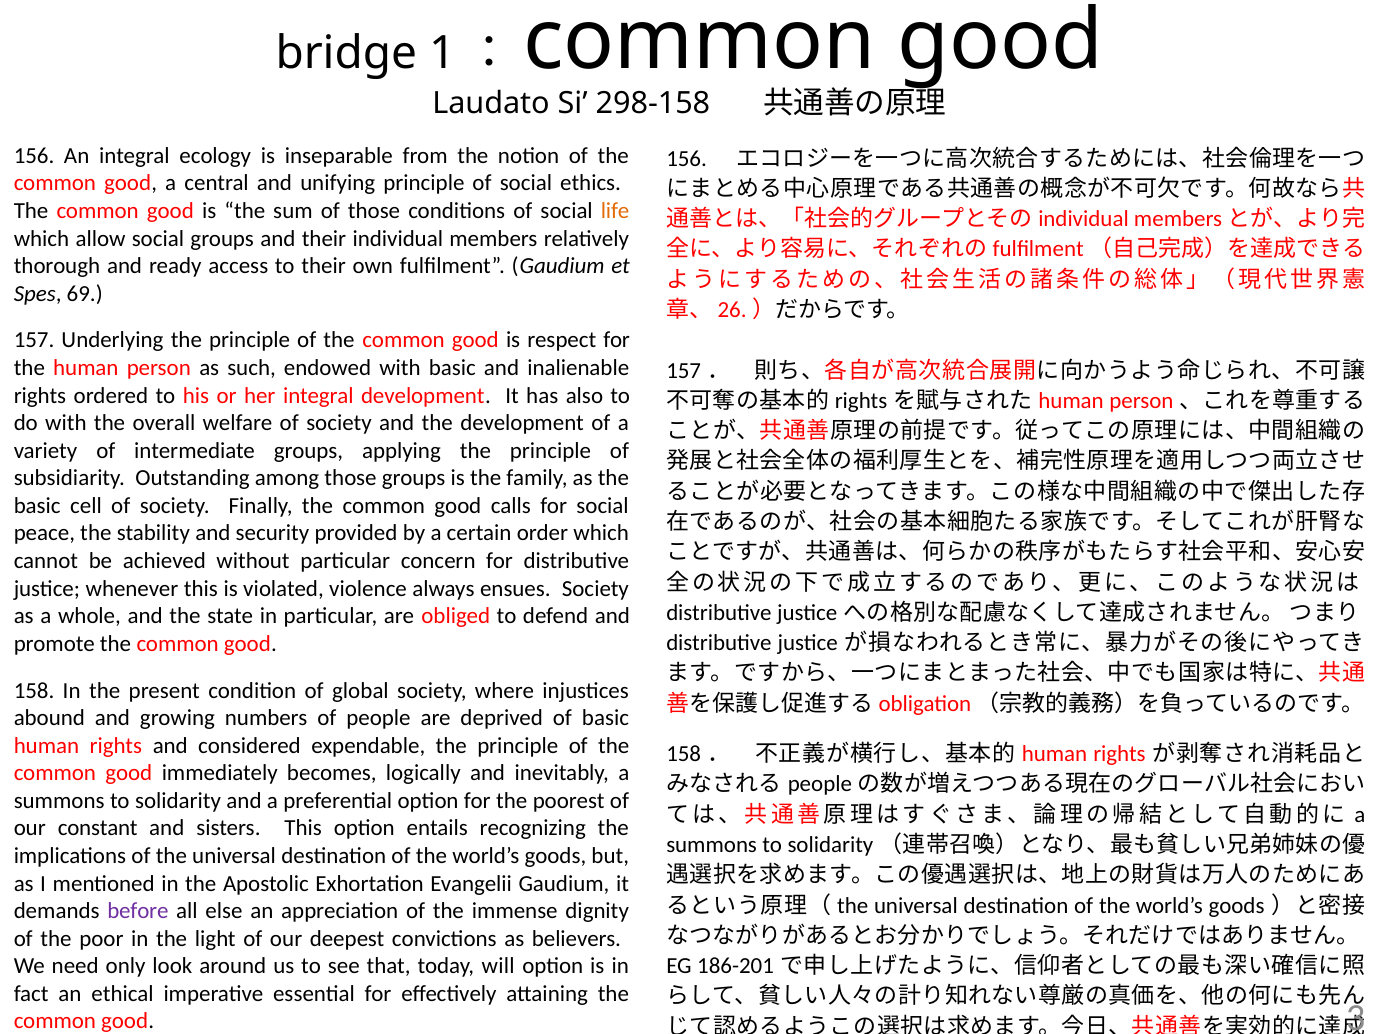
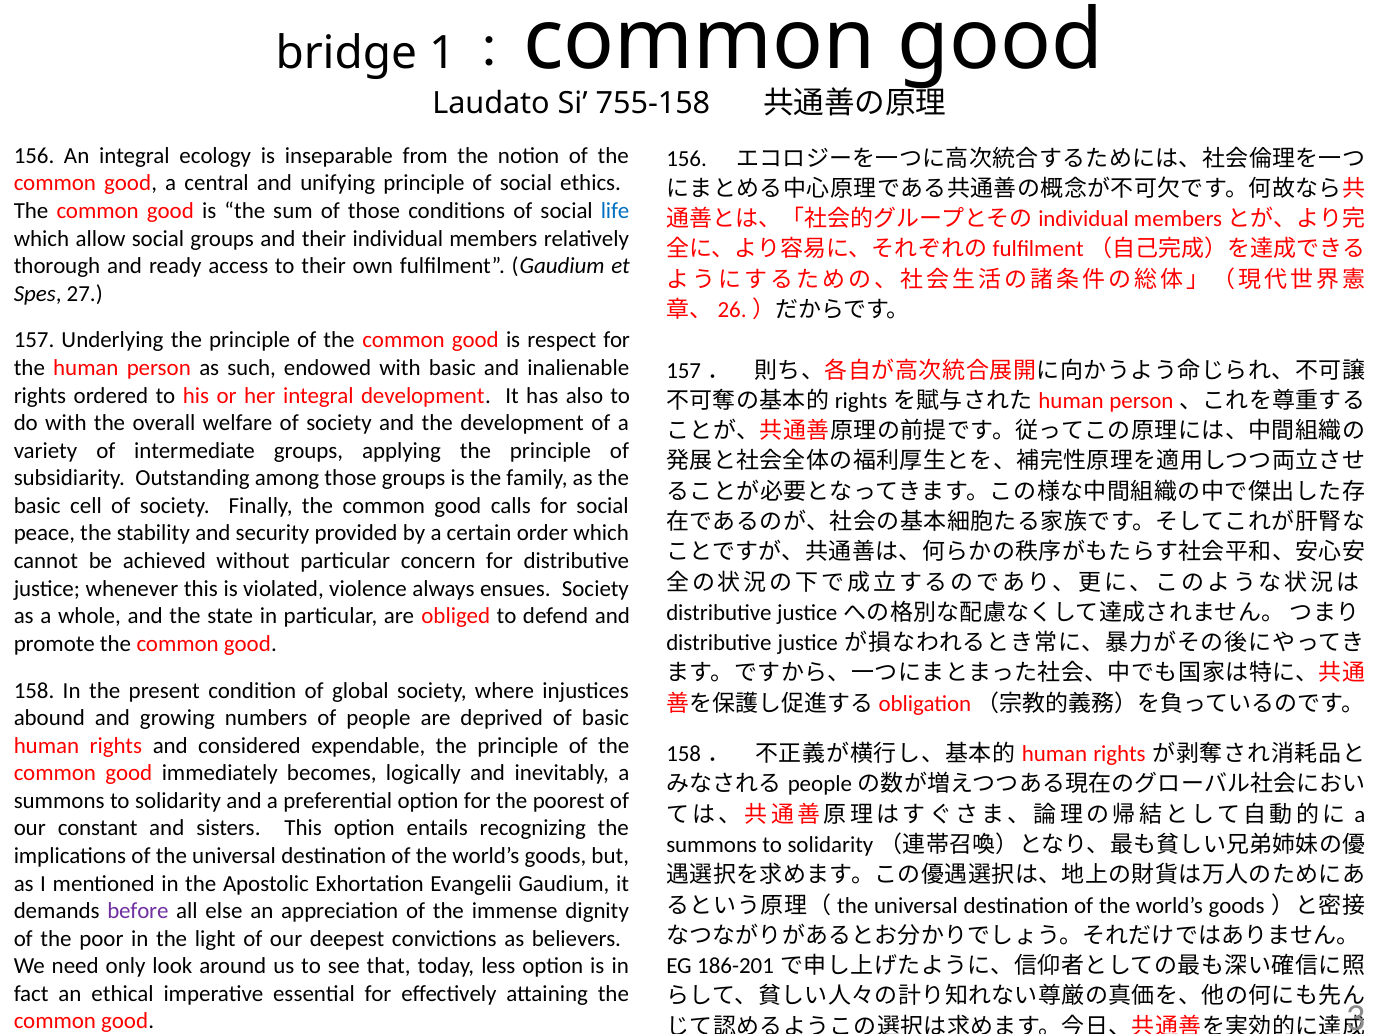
298-158: 298-158 -> 755-158
life colour: orange -> blue
69: 69 -> 27
will: will -> less
